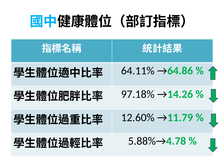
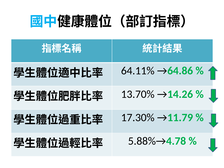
97.18%: 97.18% -> 13.70%
12.60%: 12.60% -> 17.30%
